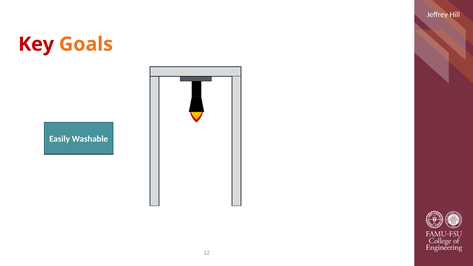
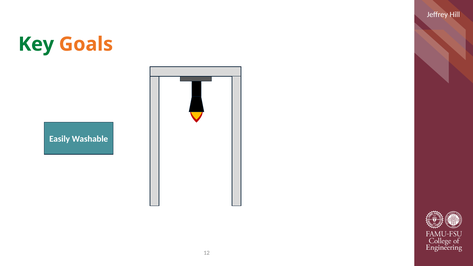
Key colour: red -> green
